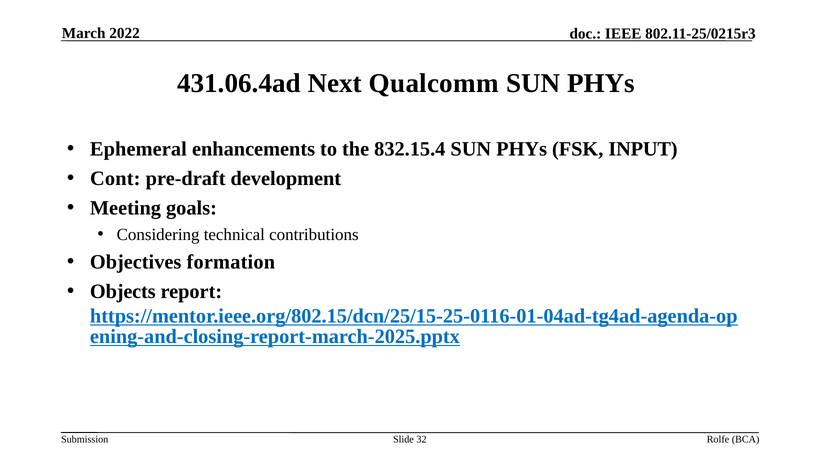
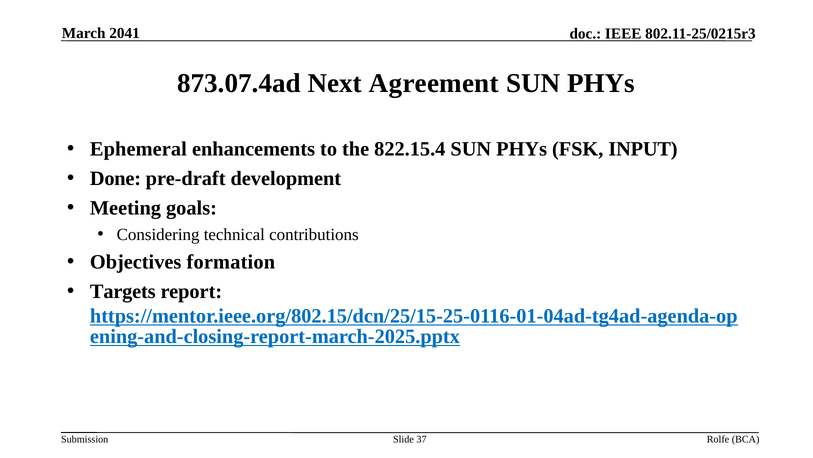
2022: 2022 -> 2041
431.06.4ad: 431.06.4ad -> 873.07.4ad
Qualcomm: Qualcomm -> Agreement
832.15.4: 832.15.4 -> 822.15.4
Cont: Cont -> Done
Objects: Objects -> Targets
32: 32 -> 37
